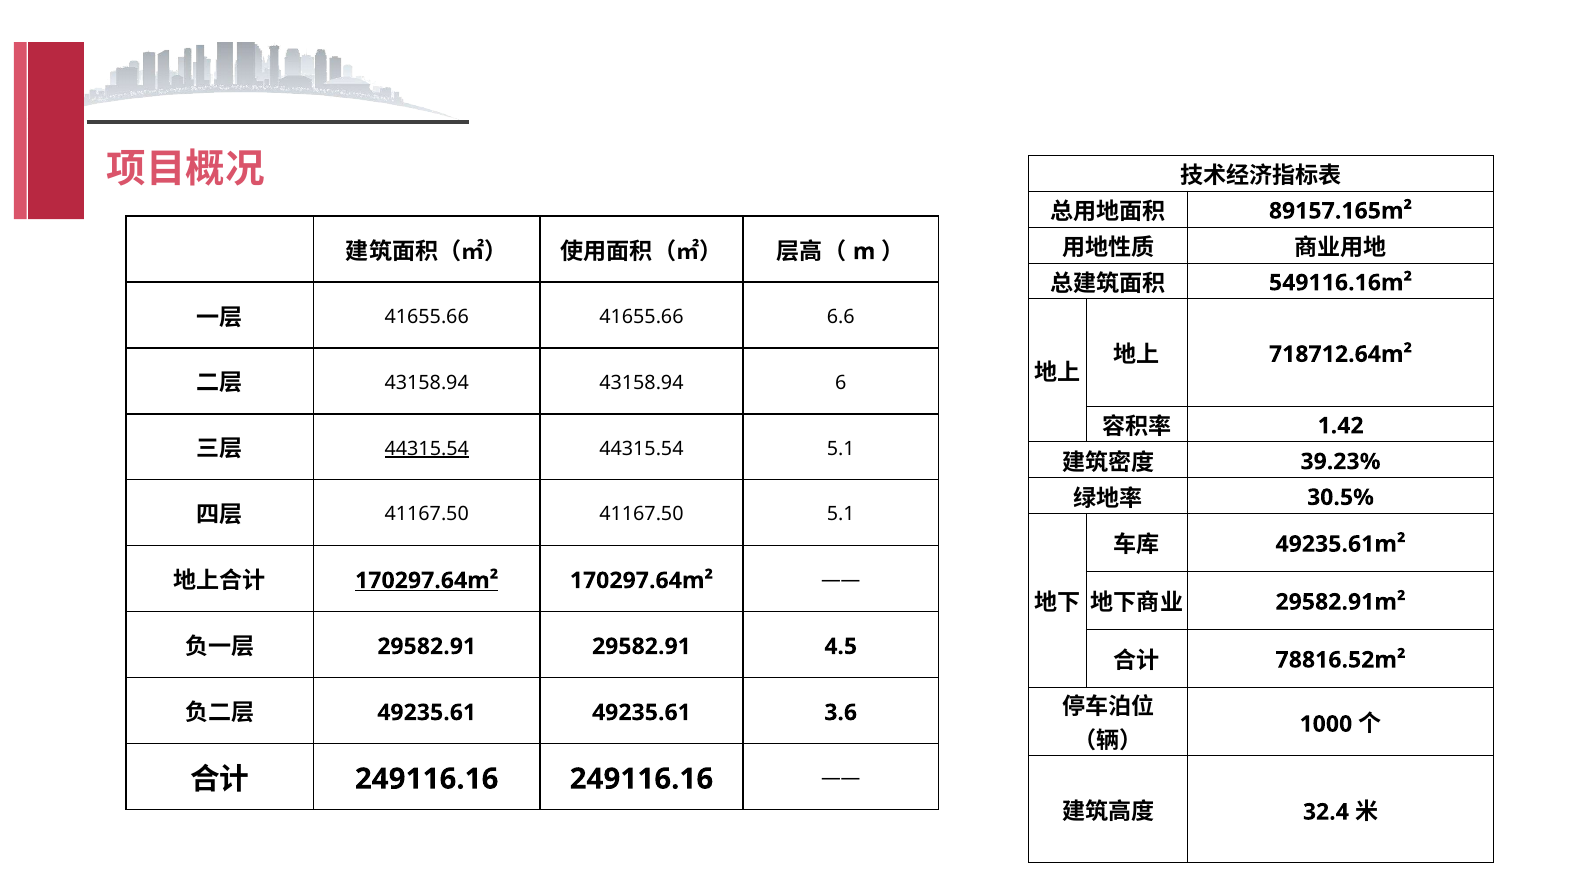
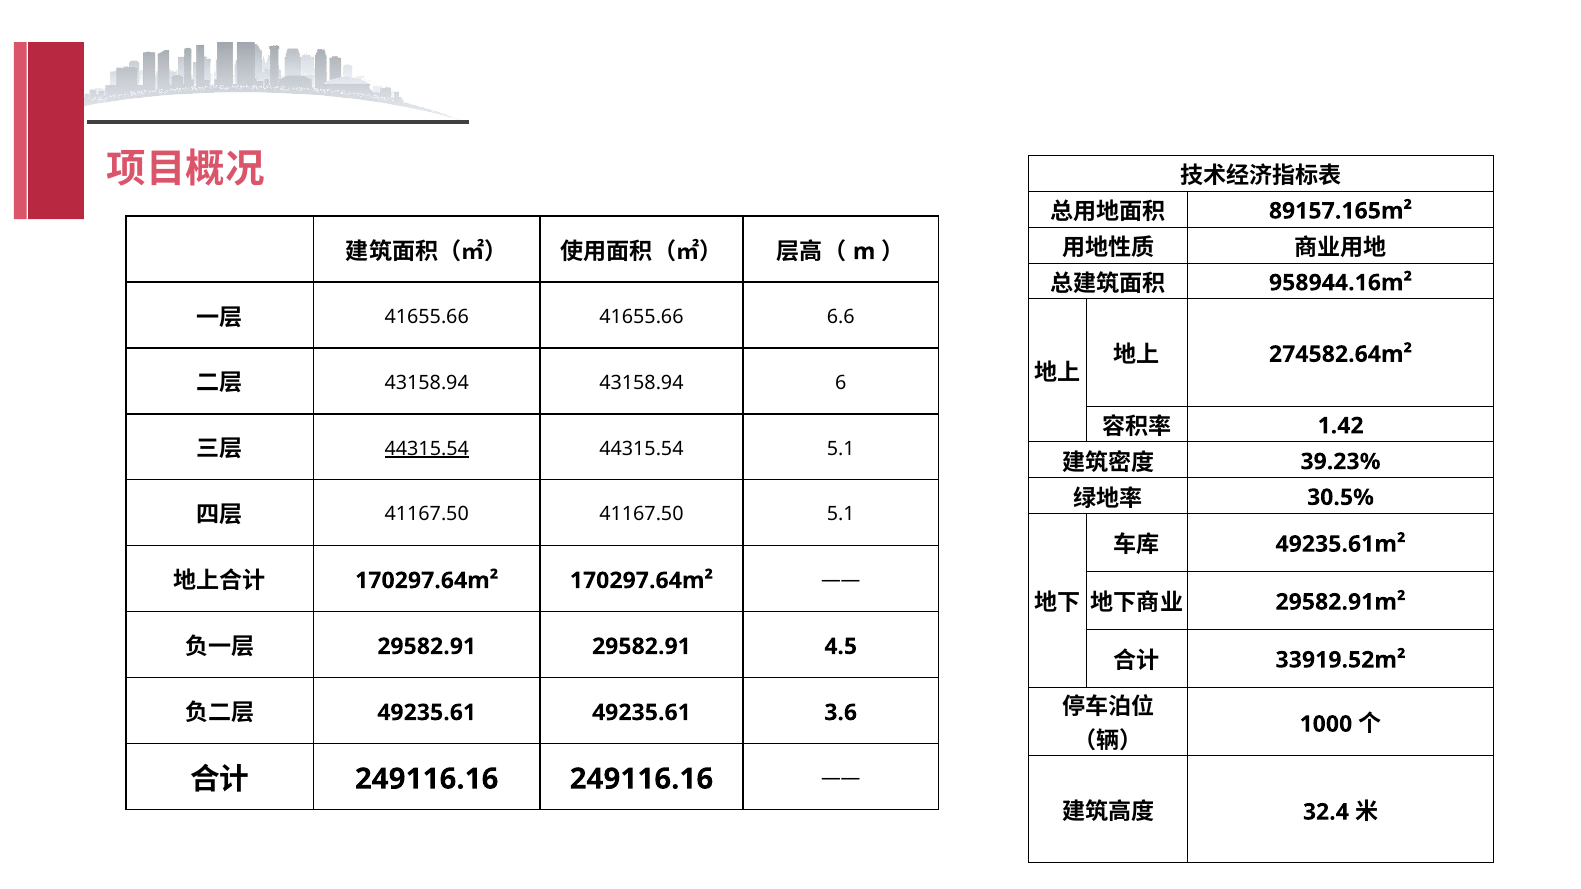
549116.16m²: 549116.16m² -> 958944.16m²
718712.64m²: 718712.64m² -> 274582.64m²
170297.64m² at (427, 581) underline: present -> none
78816.52m²: 78816.52m² -> 33919.52m²
